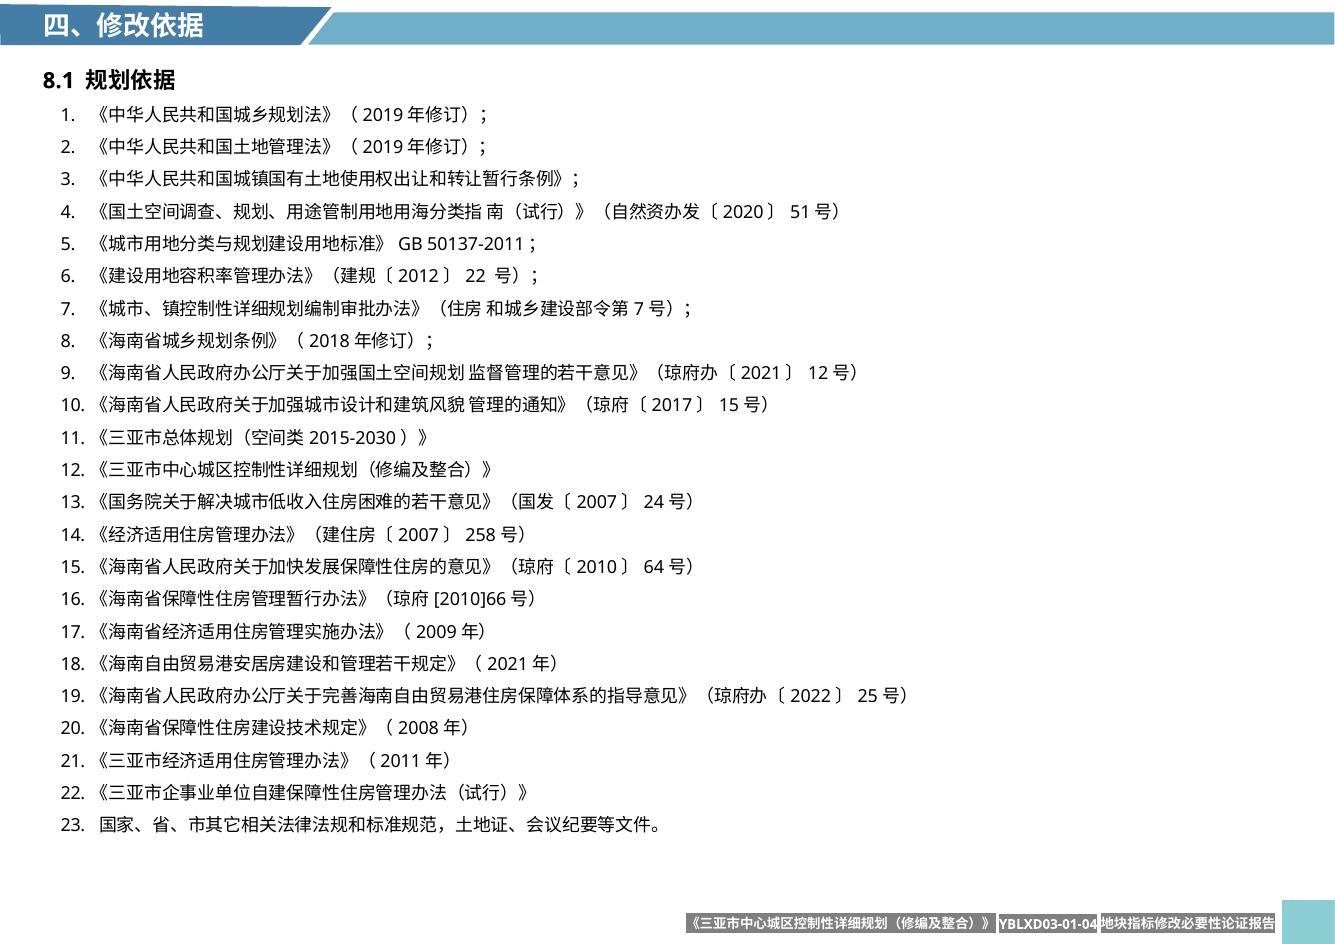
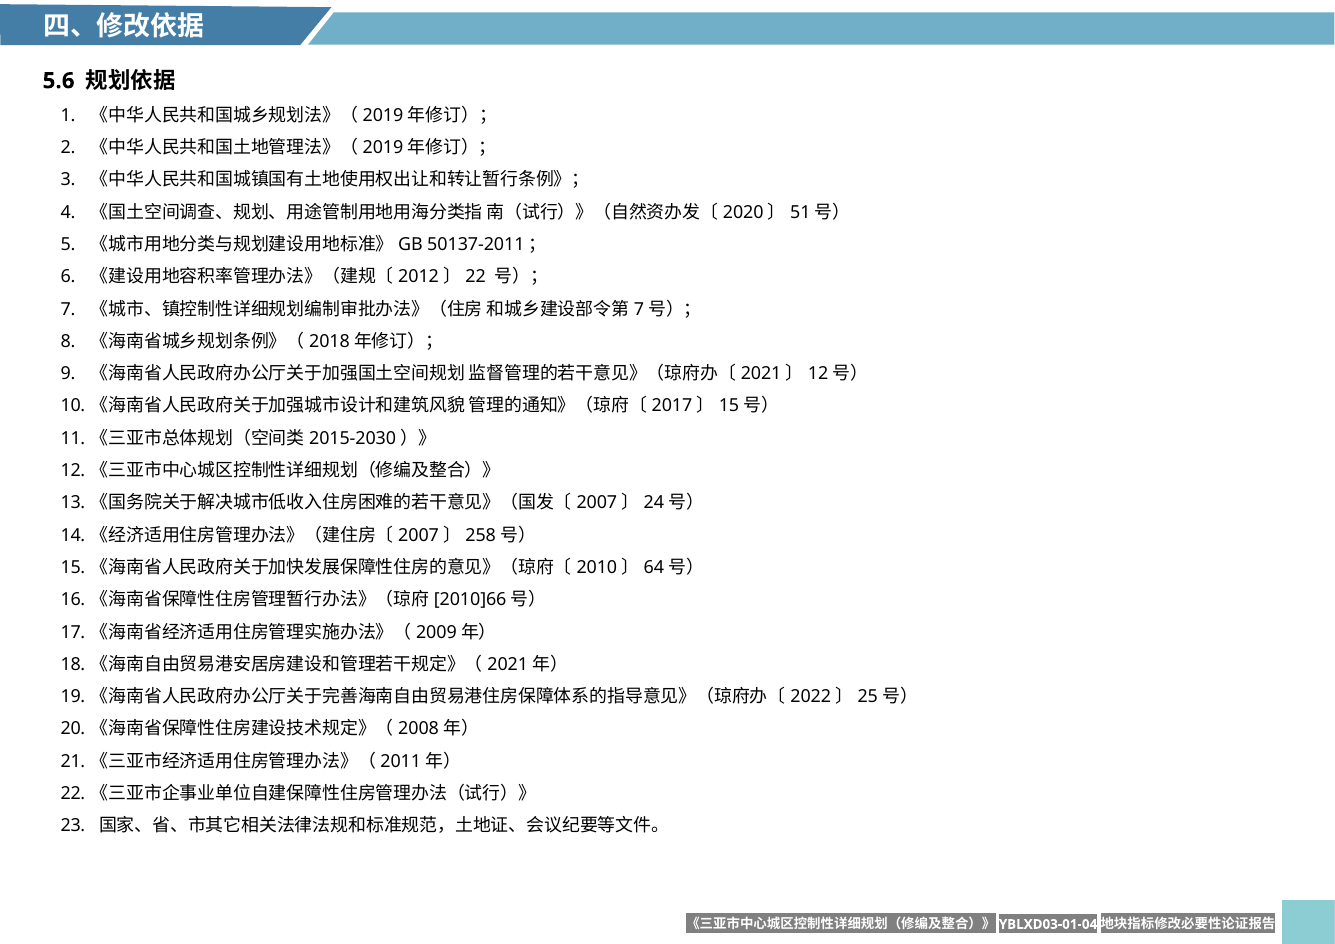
8.1: 8.1 -> 5.6
